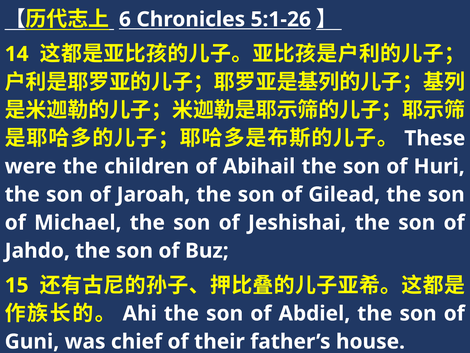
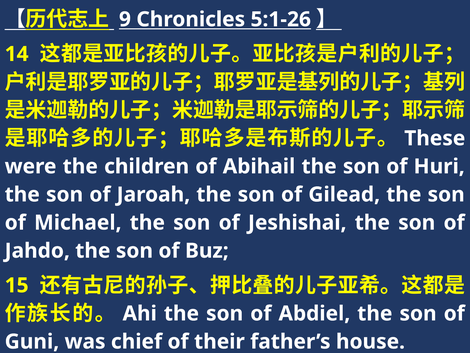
6: 6 -> 9
